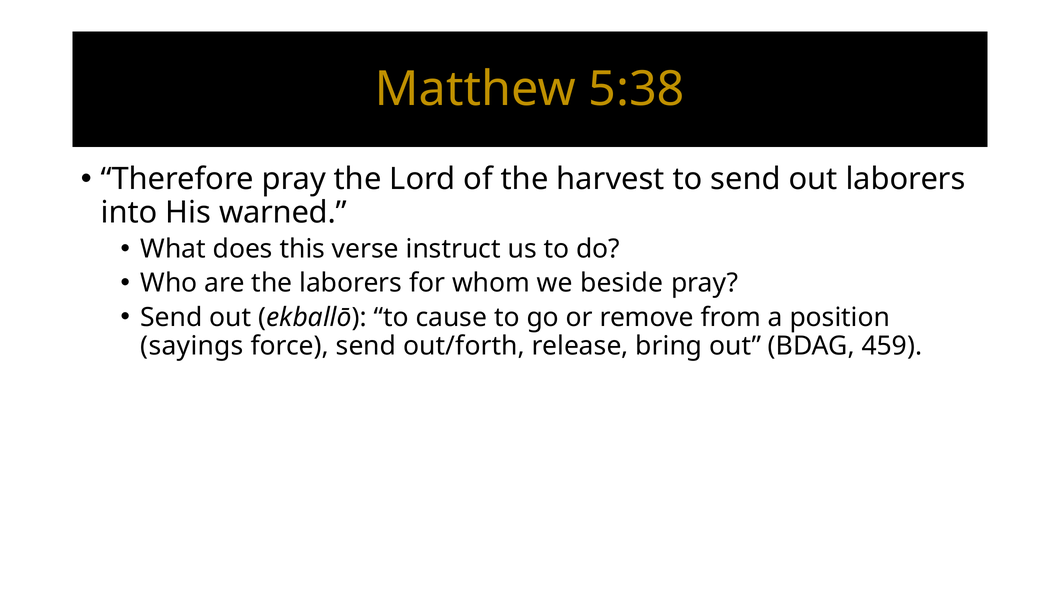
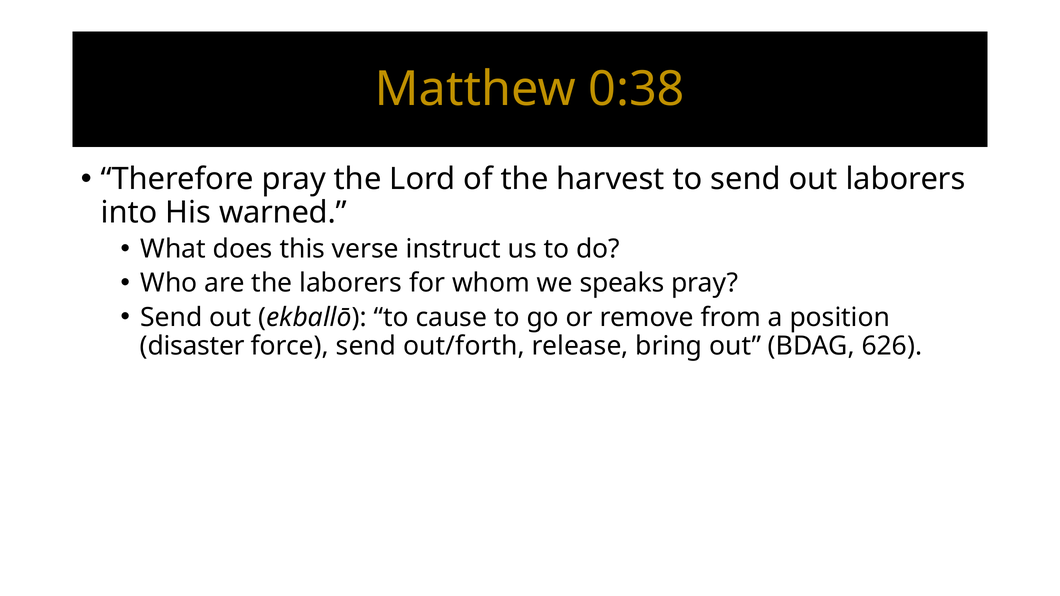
5:38: 5:38 -> 0:38
beside: beside -> speaks
sayings: sayings -> disaster
459: 459 -> 626
